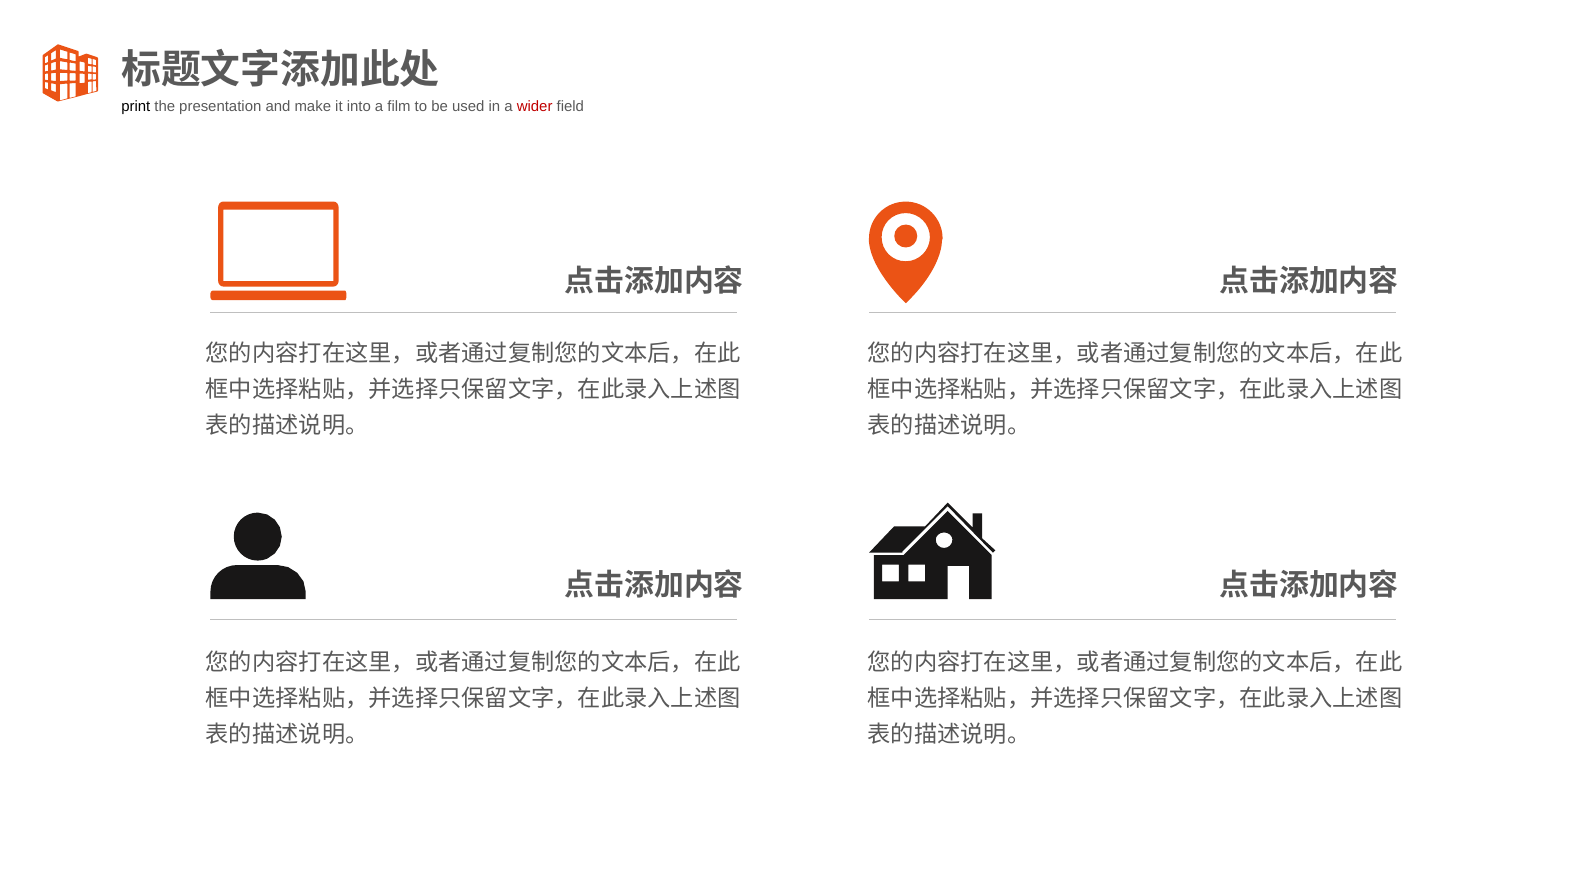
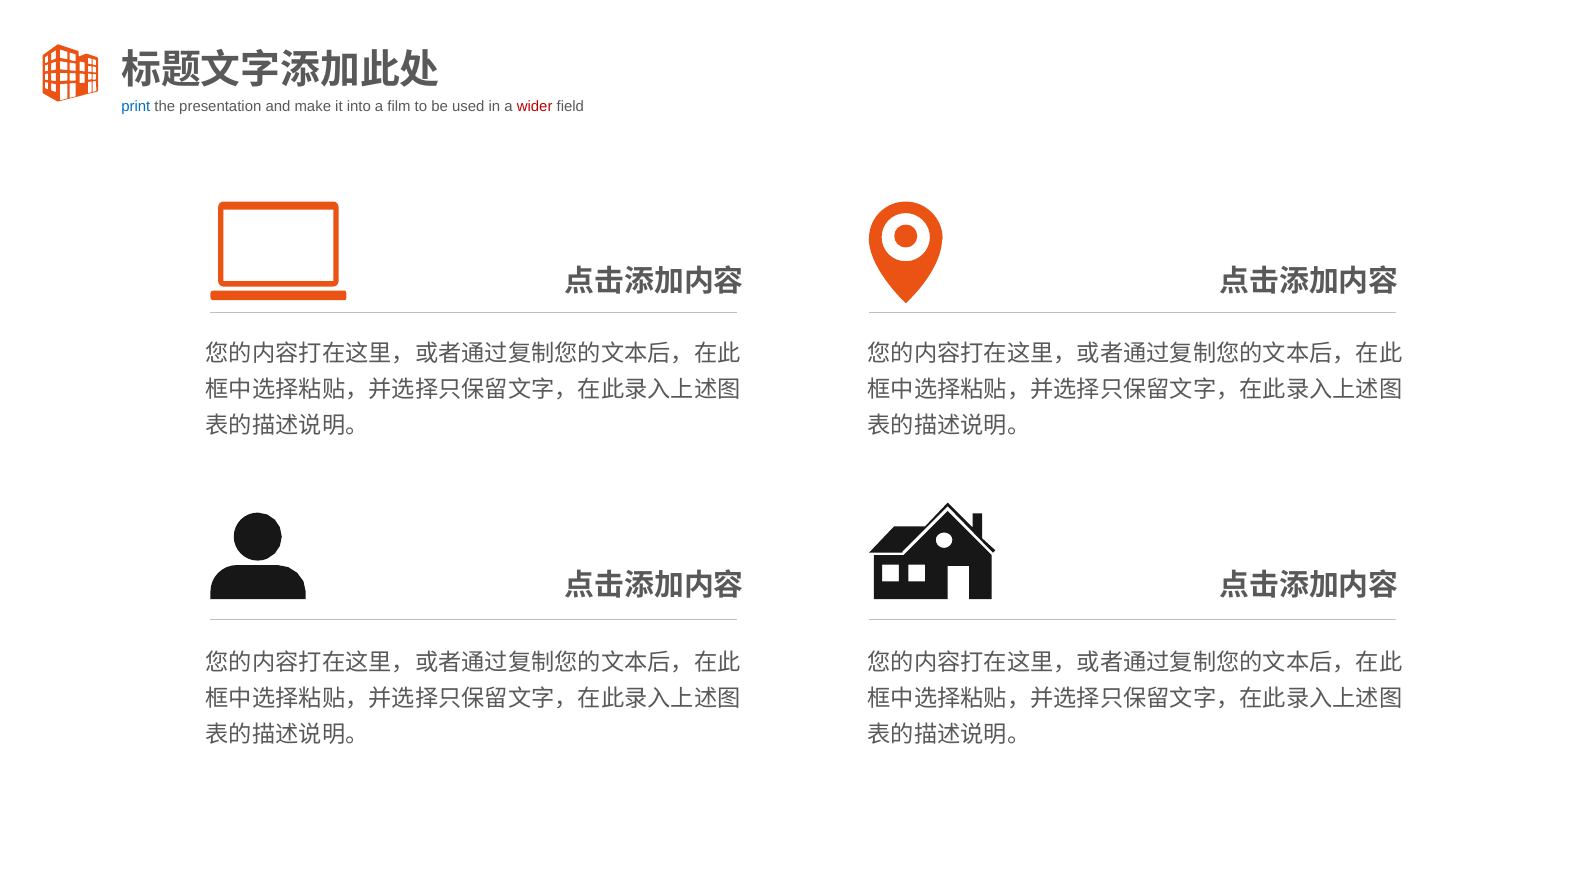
print colour: black -> blue
